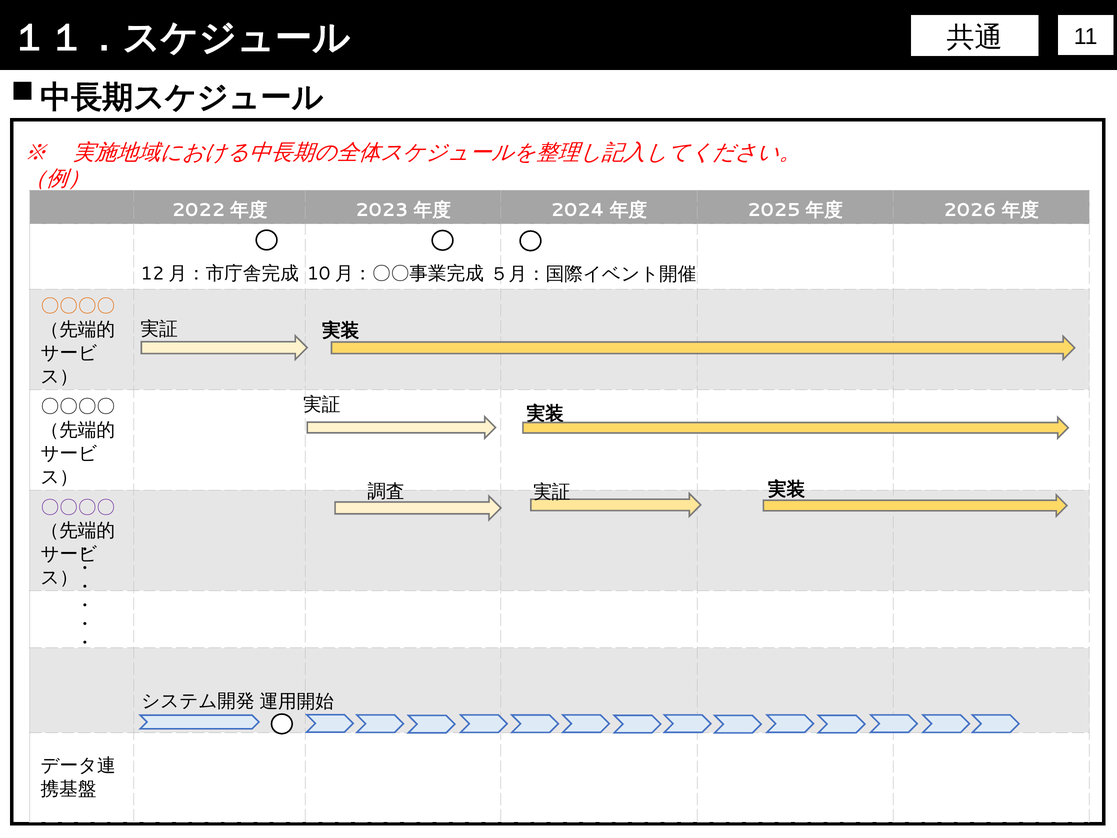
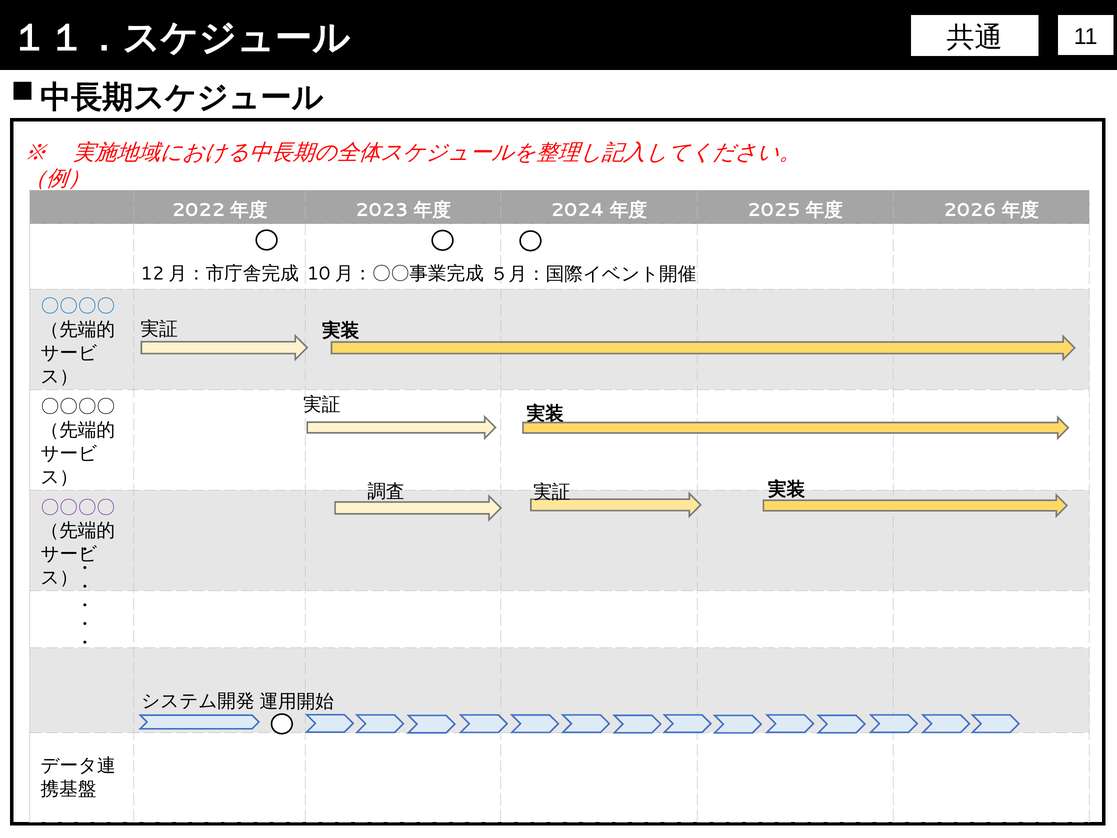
〇〇〇〇 at (78, 306) colour: orange -> blue
